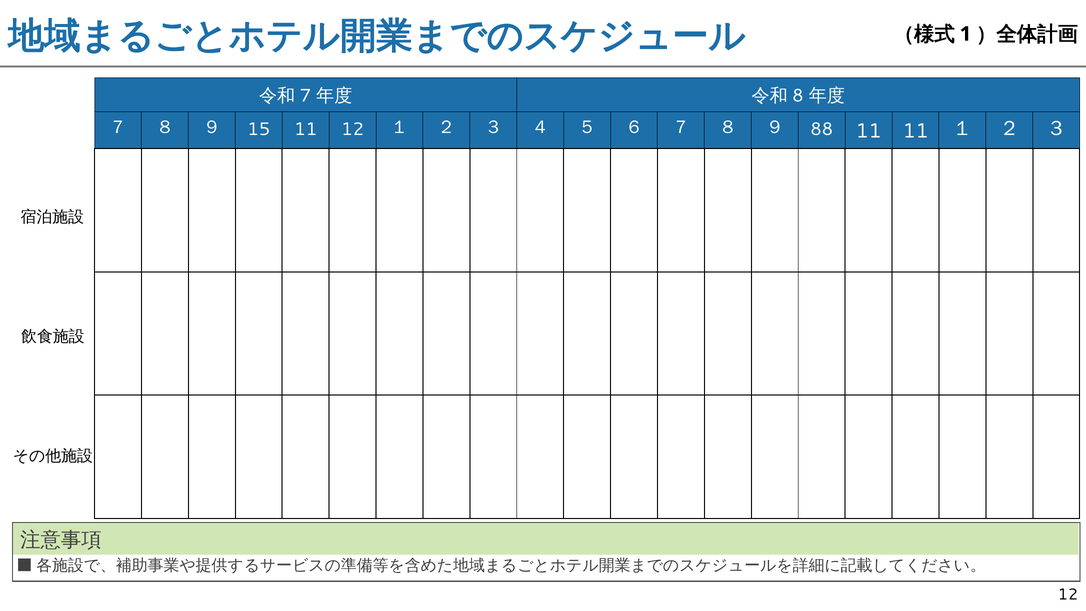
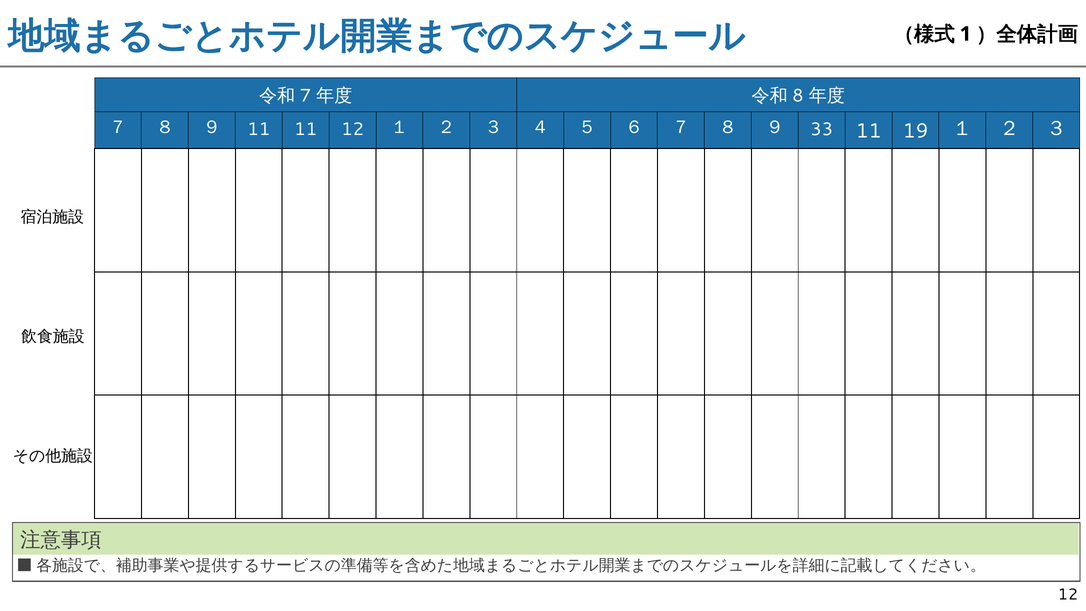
９ 15: 15 -> 11
88: 88 -> 33
11 11: 11 -> 19
